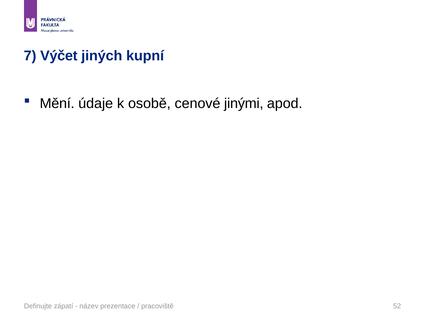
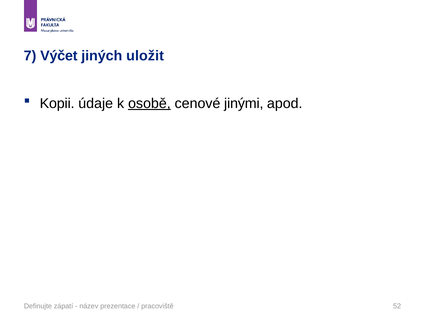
kupní: kupní -> uložit
Mění: Mění -> Kopii
osobě underline: none -> present
